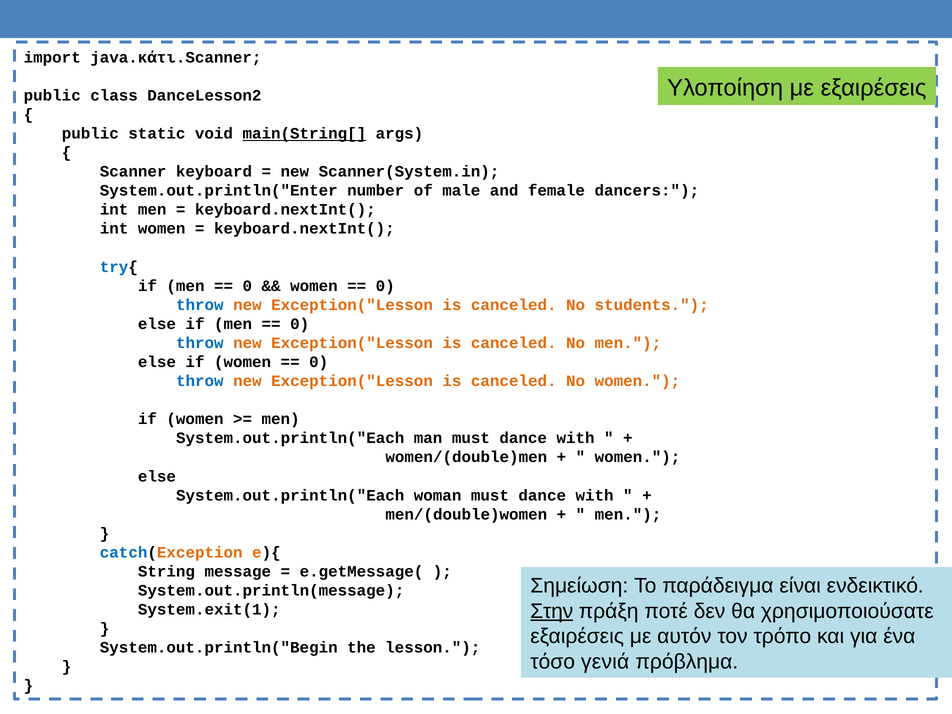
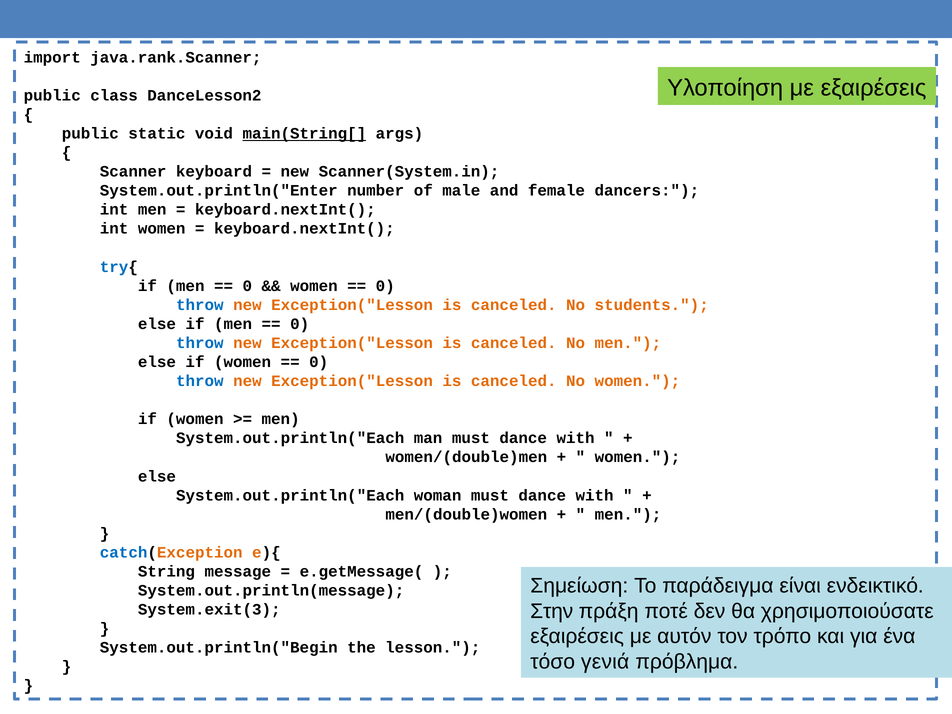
java.κάτι.Scanner: java.κάτι.Scanner -> java.rank.Scanner
Στην underline: present -> none
System.exit(1: System.exit(1 -> System.exit(3
